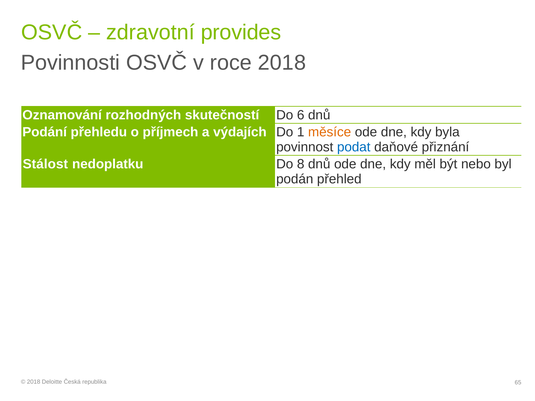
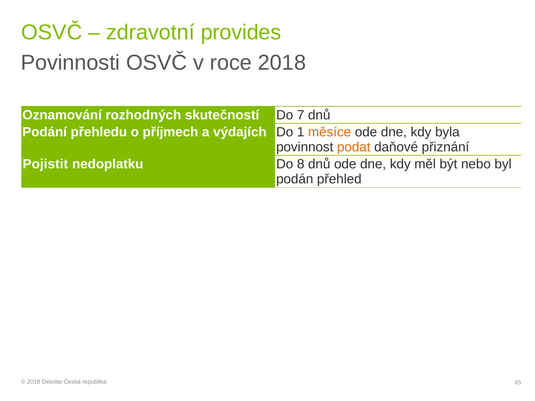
6: 6 -> 7
podat colour: blue -> orange
Stálost: Stálost -> Pojistit
